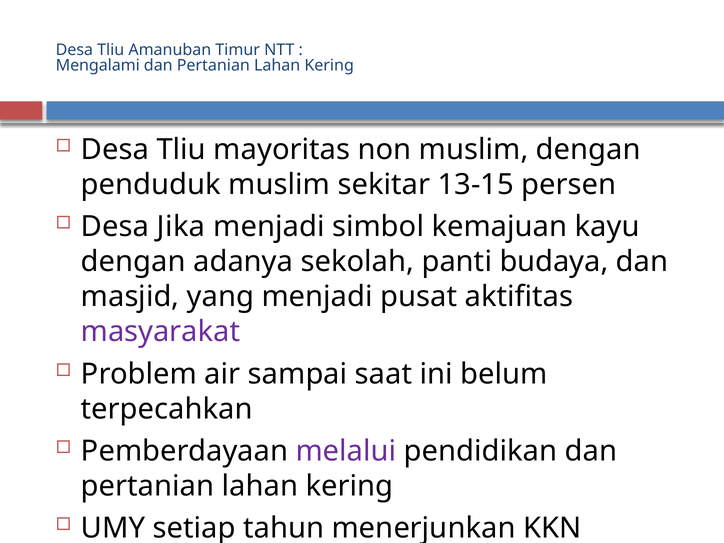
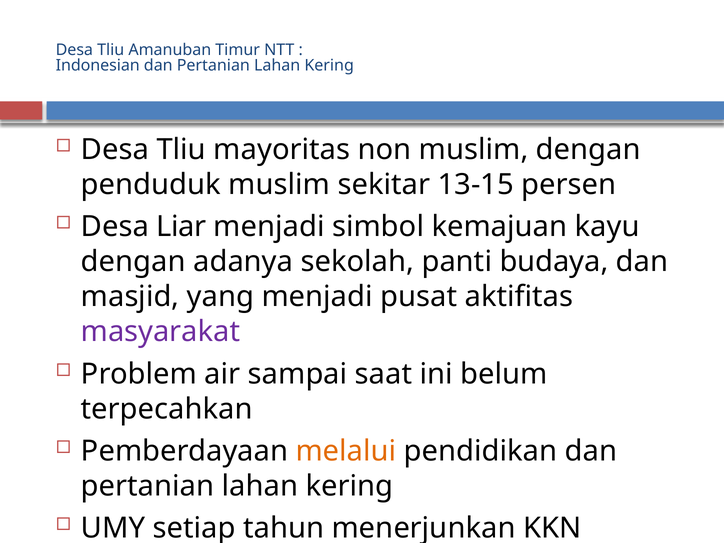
Mengalami: Mengalami -> Indonesian
Jika: Jika -> Liar
melalui colour: purple -> orange
